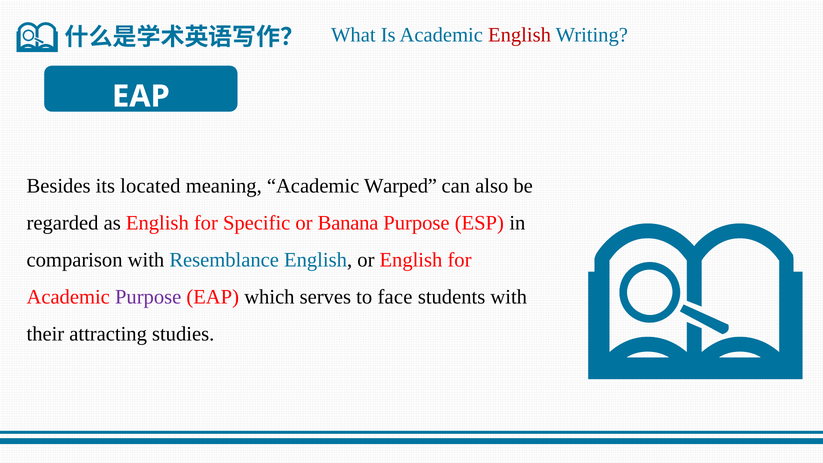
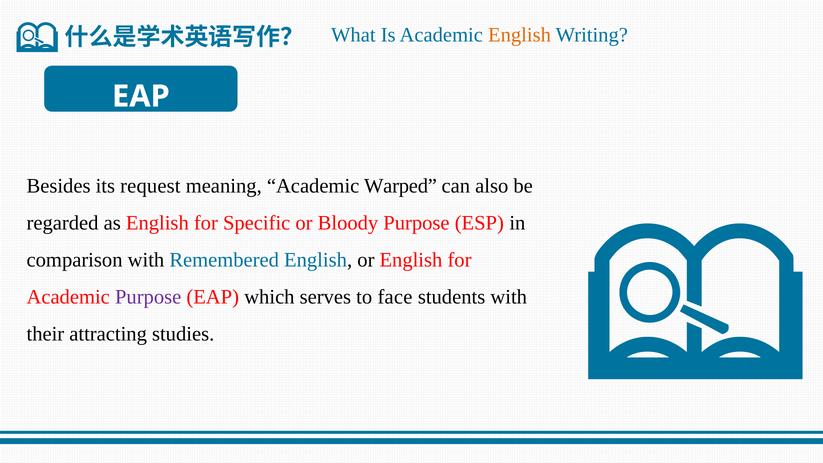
English at (520, 35) colour: red -> orange
located: located -> request
Banana: Banana -> Bloody
Resemblance: Resemblance -> Remembered
